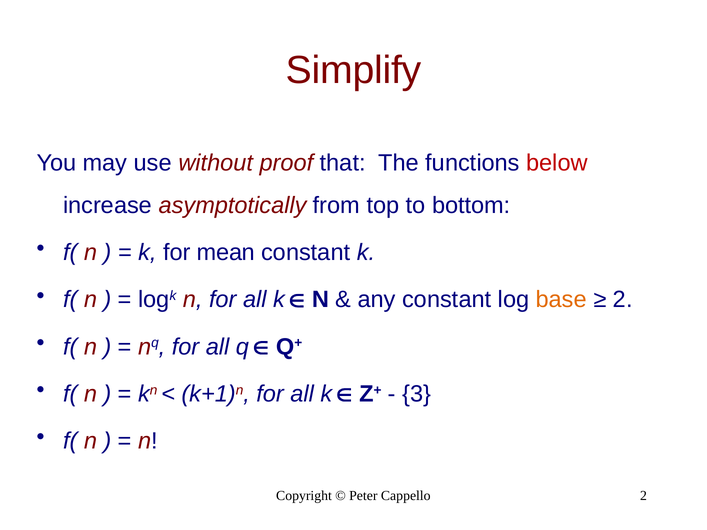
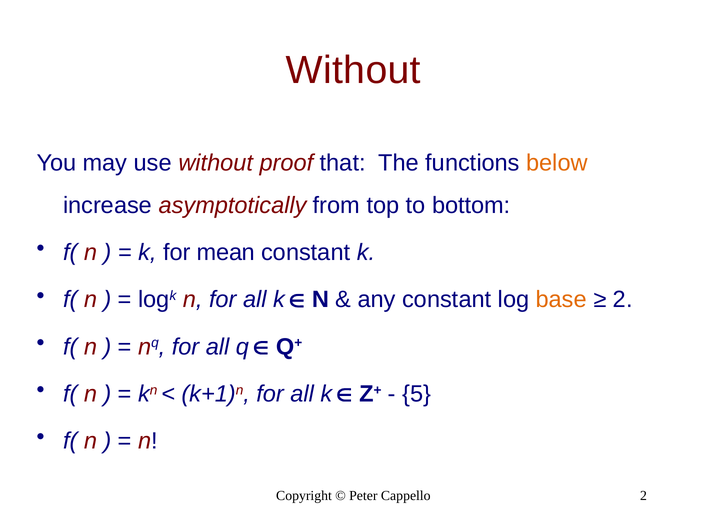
Simplify at (354, 70): Simplify -> Without
below colour: red -> orange
3: 3 -> 5
